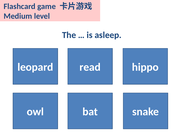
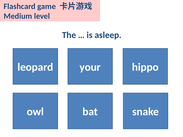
read: read -> your
